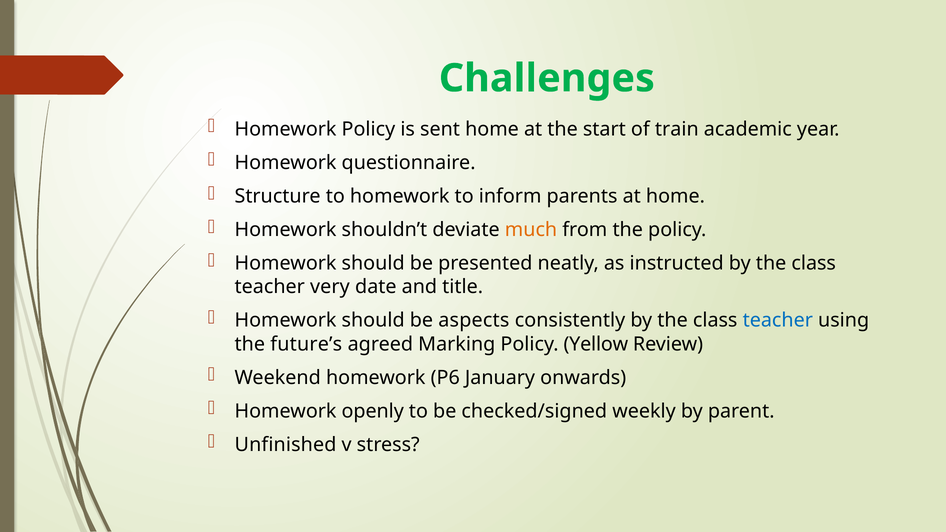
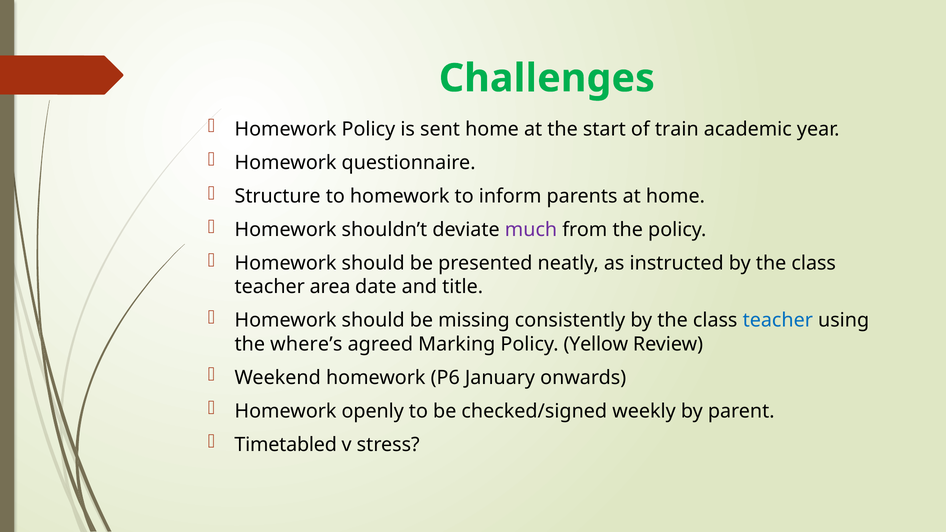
much colour: orange -> purple
very: very -> area
aspects: aspects -> missing
future’s: future’s -> where’s
Unfinished: Unfinished -> Timetabled
